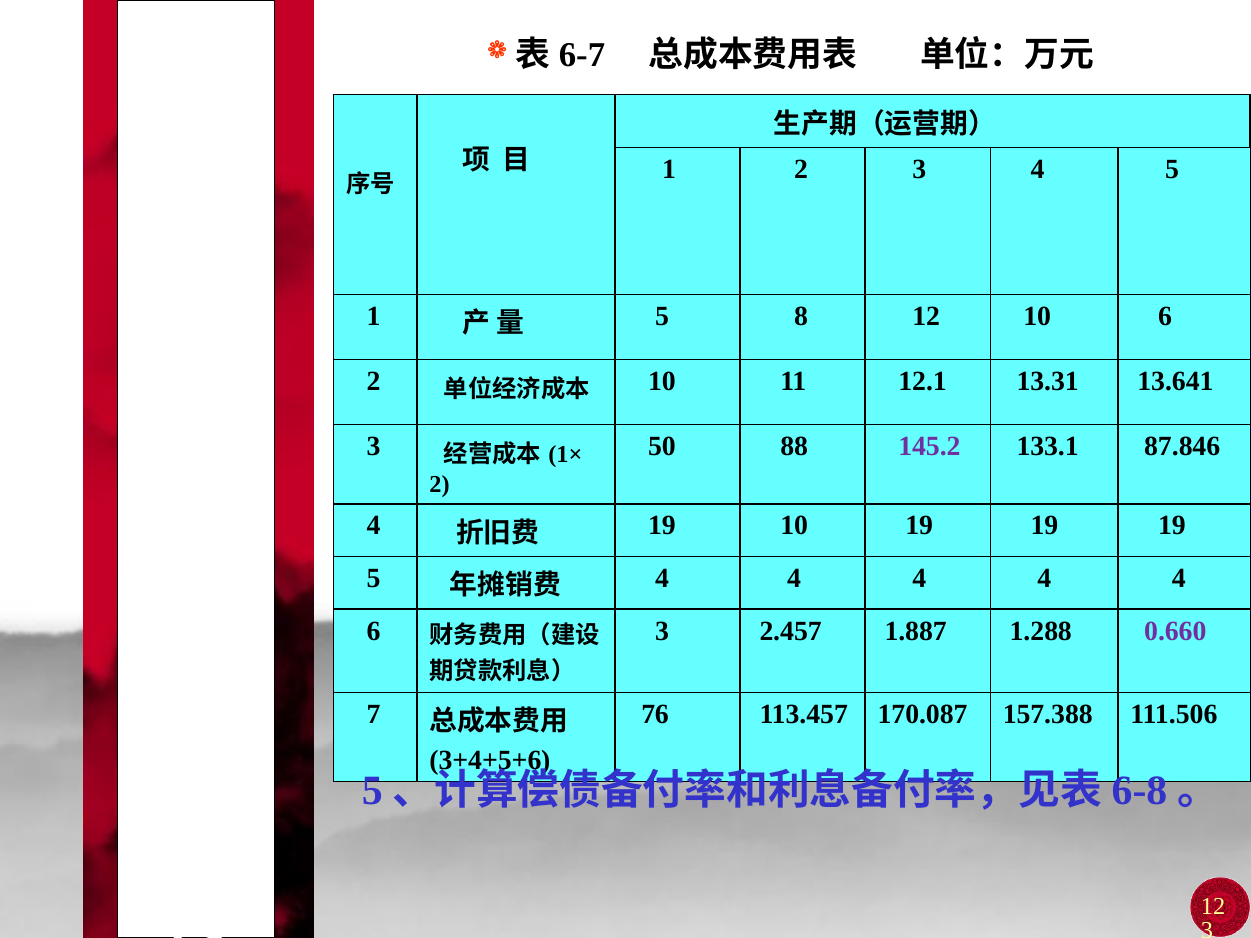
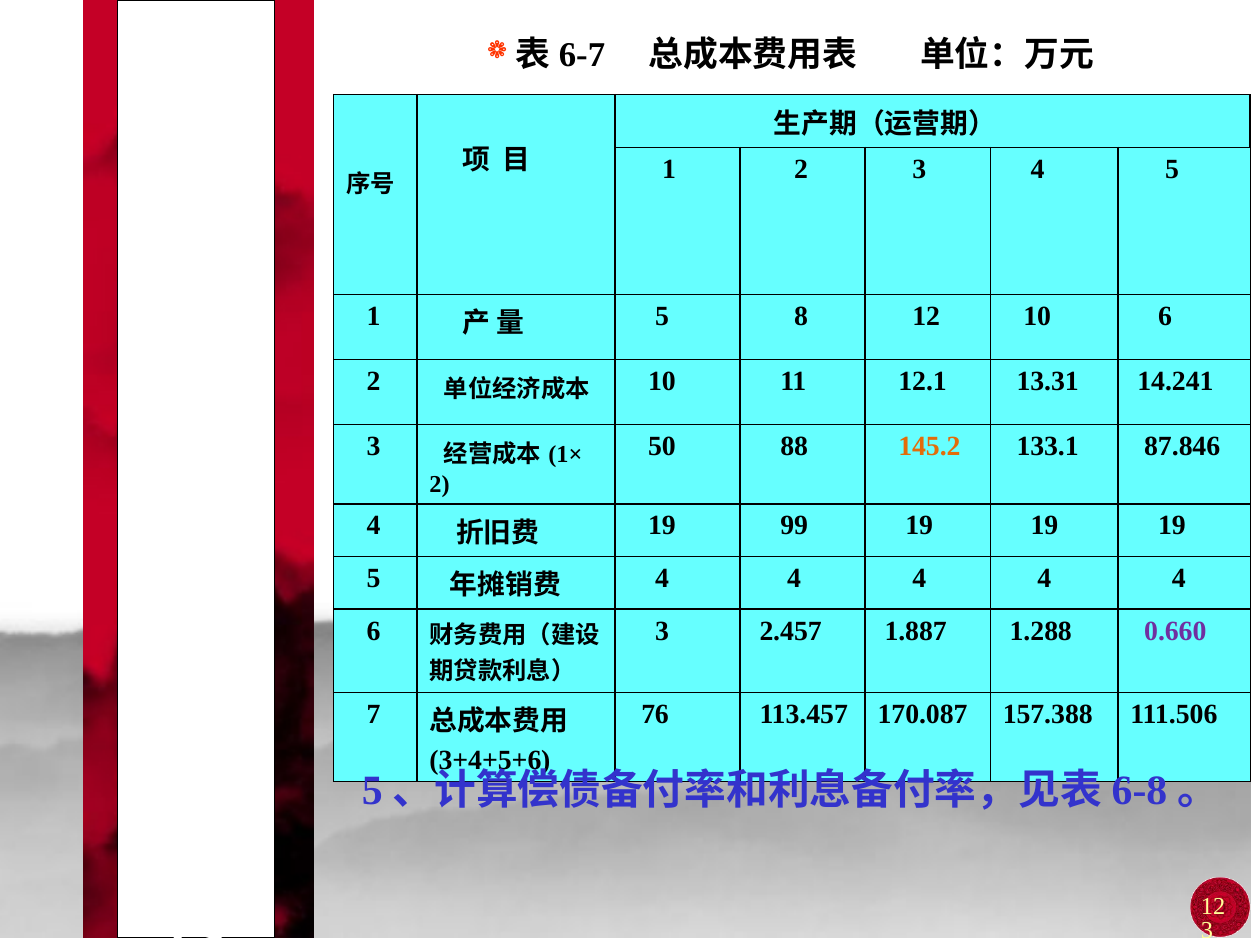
13.641: 13.641 -> 14.241
145.2 colour: purple -> orange
19 10: 10 -> 99
